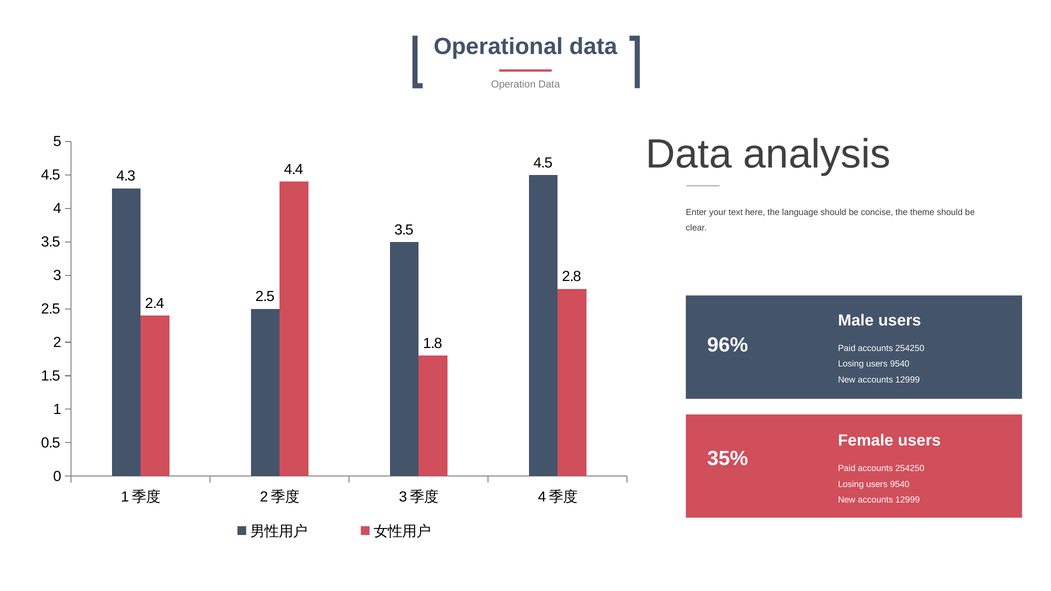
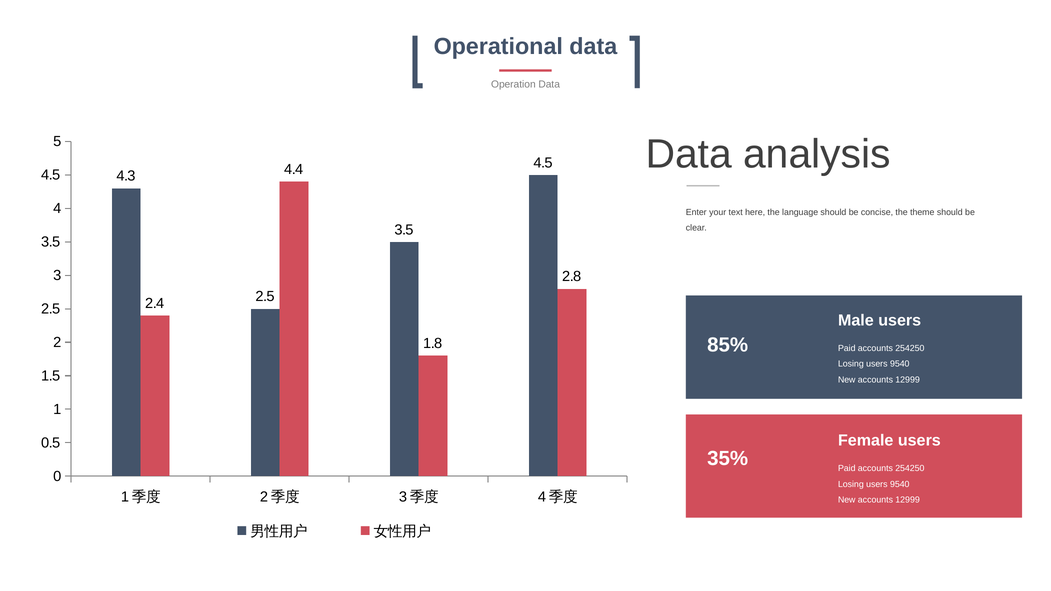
96%: 96% -> 85%
